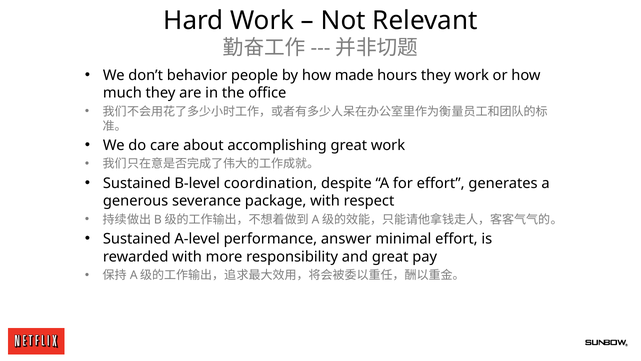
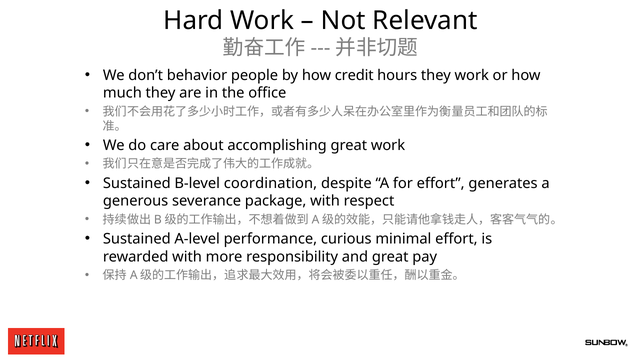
made: made -> credit
answer: answer -> curious
